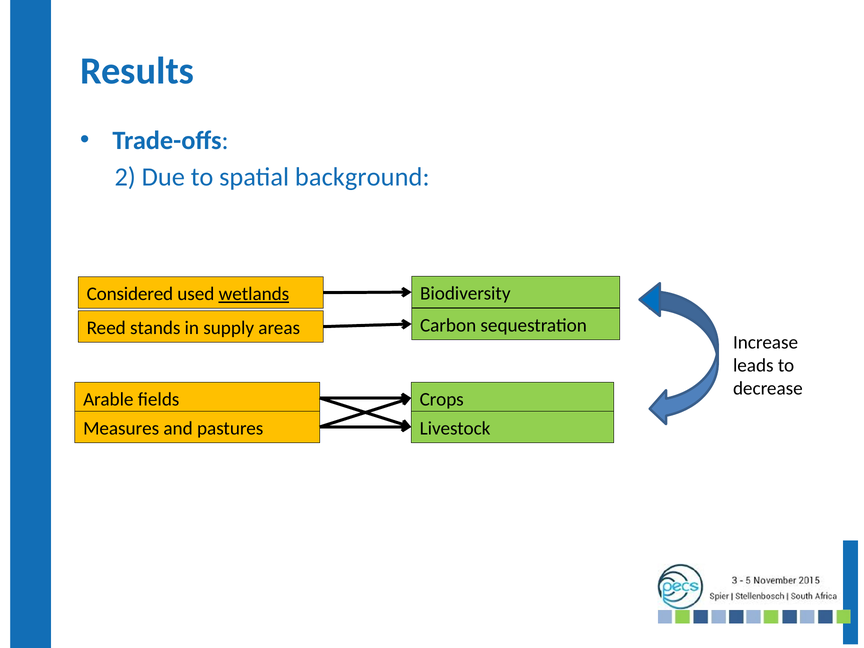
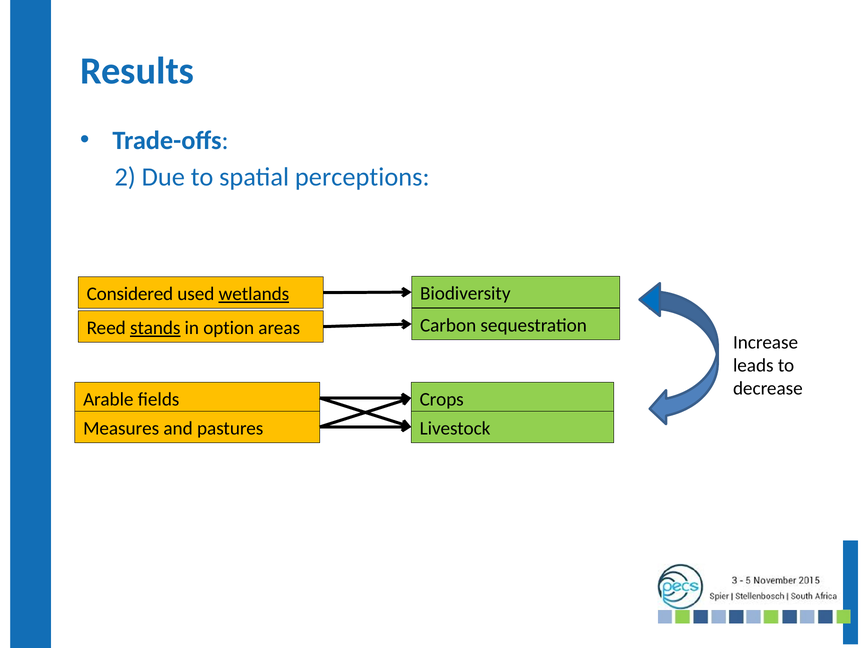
background: background -> perceptions
stands underline: none -> present
supply: supply -> option
